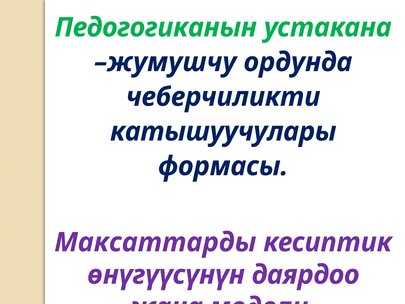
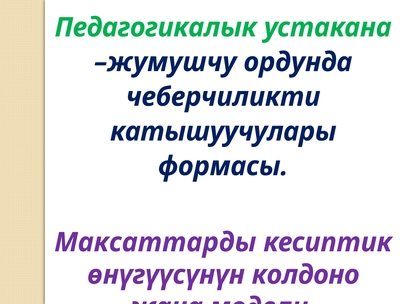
Педогогиканын: Педогогиканын -> Педагогикалык
даярдоо: даярдоо -> колдоно
